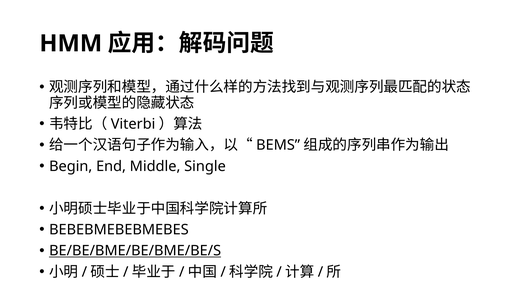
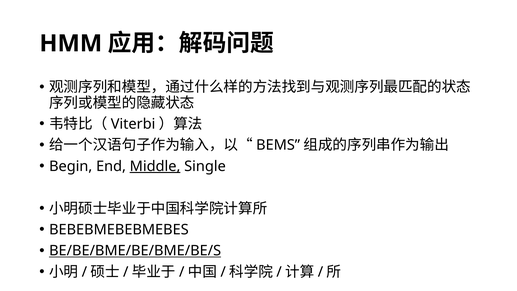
Middle underline: none -> present
